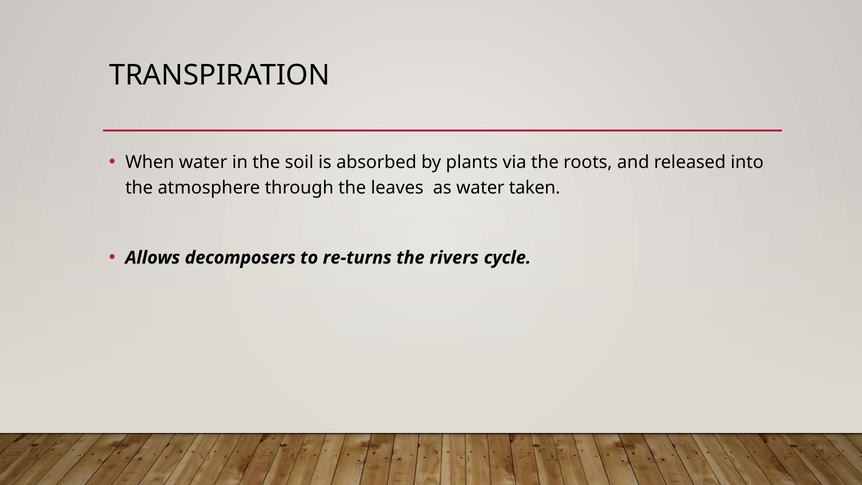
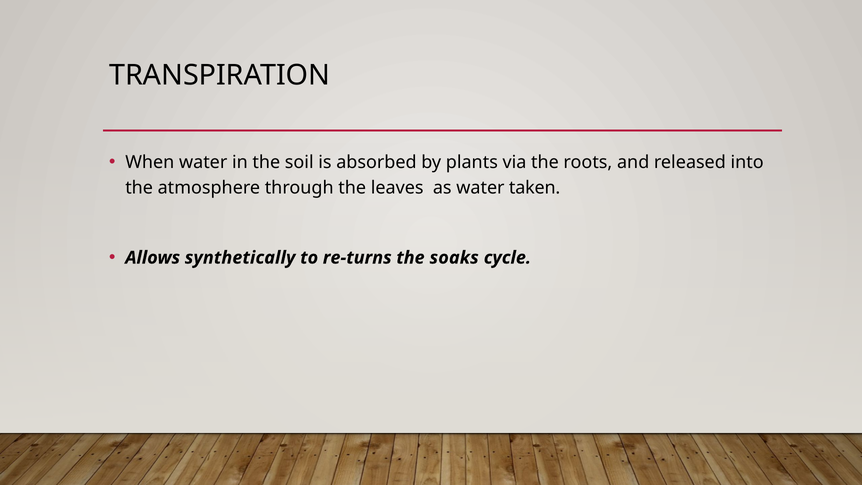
decomposers: decomposers -> synthetically
rivers: rivers -> soaks
